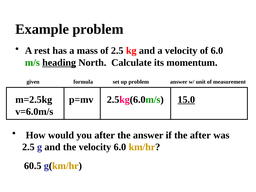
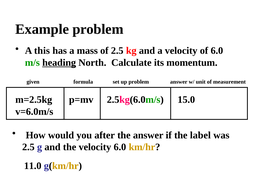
rest: rest -> this
15.0 underline: present -> none
the after: after -> label
60.5: 60.5 -> 11.0
